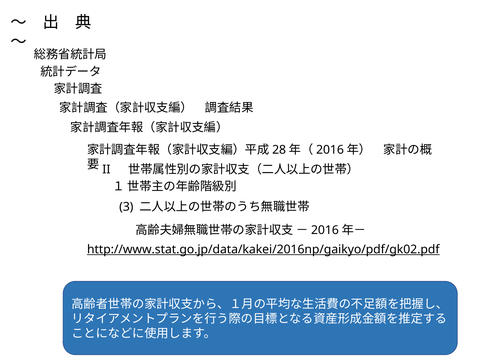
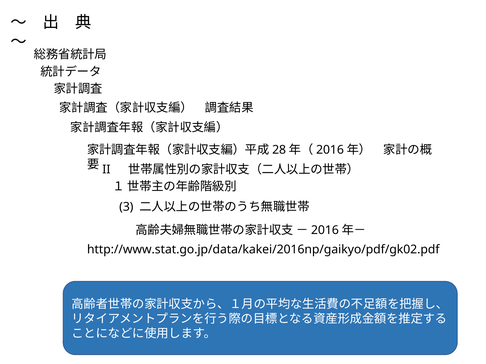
http://www.stat.go.jp/data/kakei/2016np/gaikyo/pdf/gk02.pdf underline: present -> none
